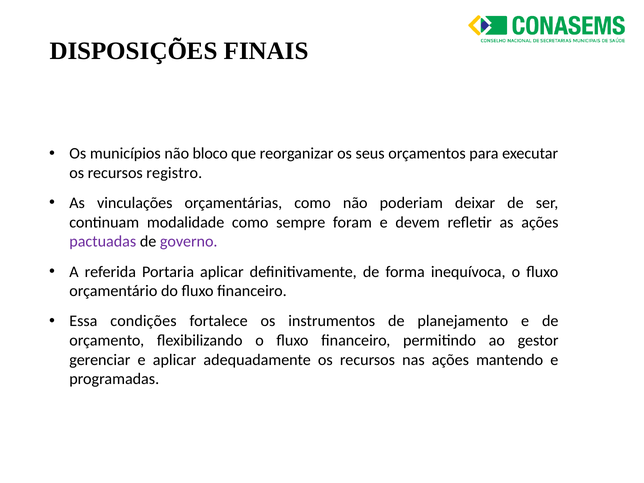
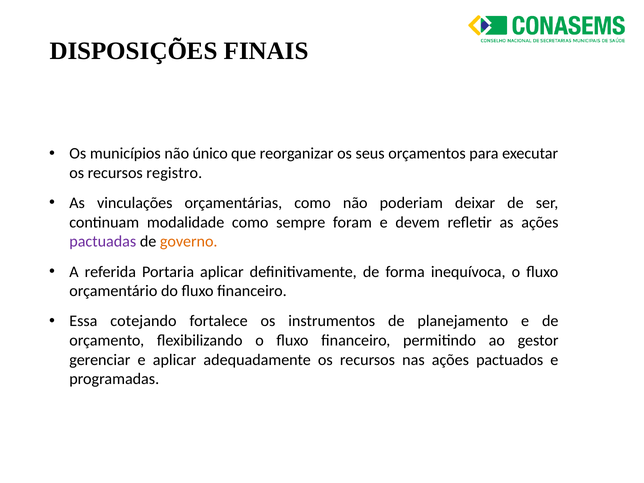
bloco: bloco -> único
governo colour: purple -> orange
condições: condições -> cotejando
mantendo: mantendo -> pactuados
